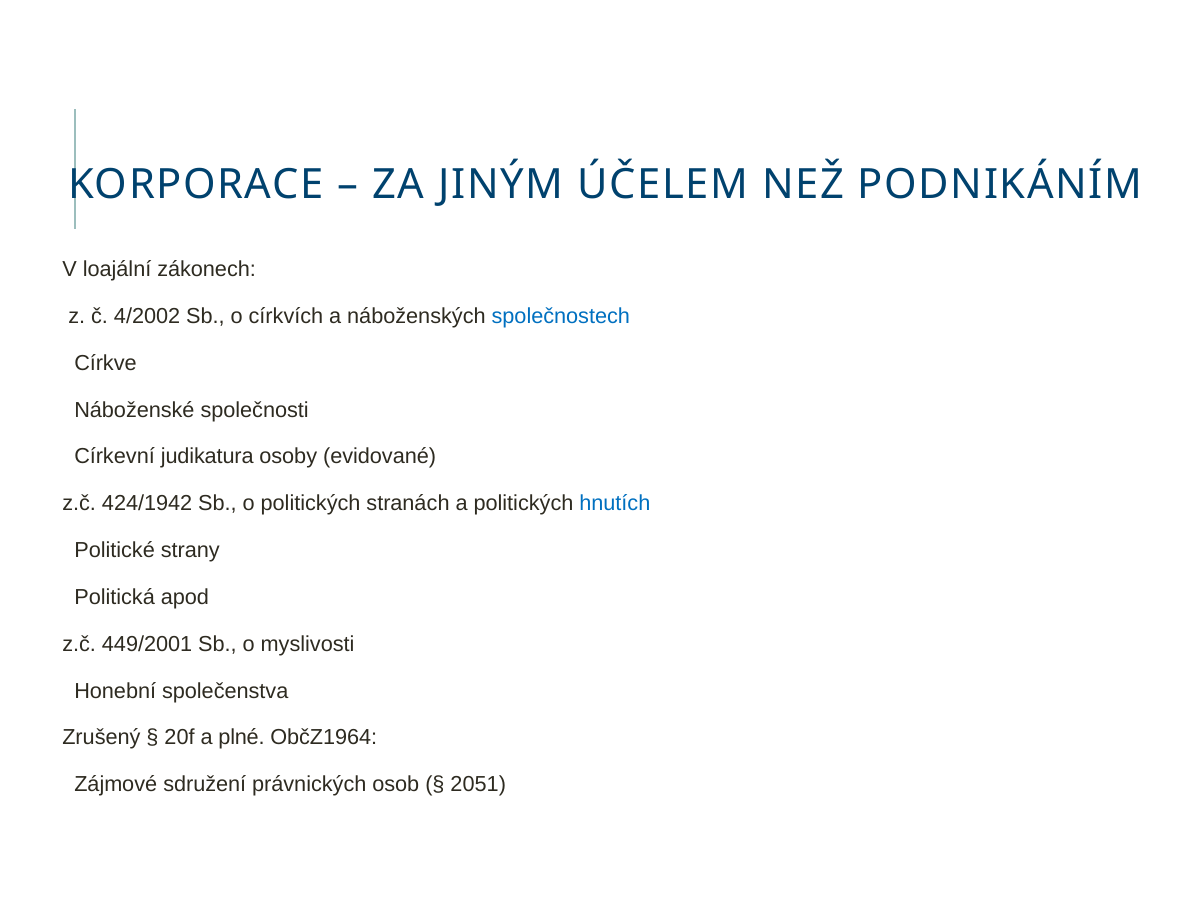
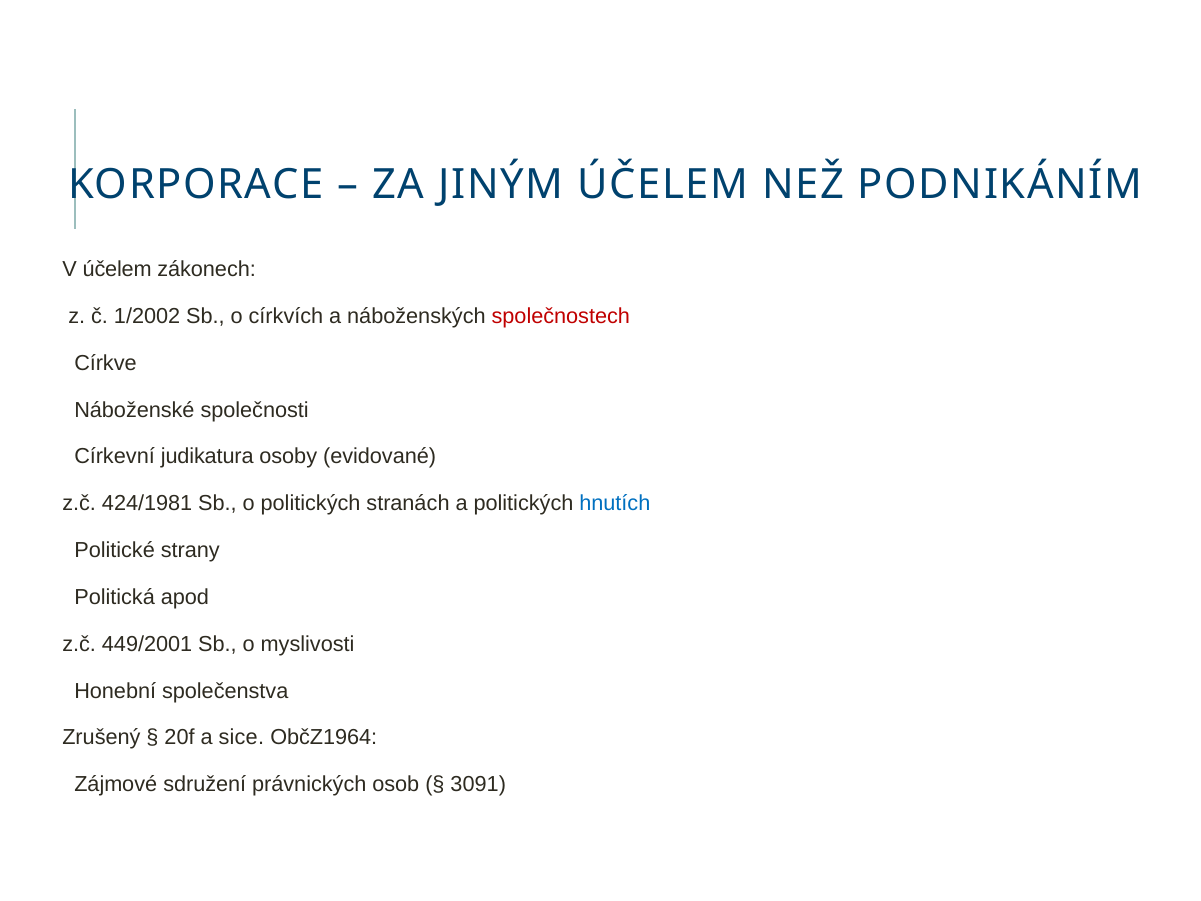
V loajální: loajální -> účelem
4/2002: 4/2002 -> 1/2002
společnostech colour: blue -> red
424/1942: 424/1942 -> 424/1981
plné: plné -> sice
2051: 2051 -> 3091
